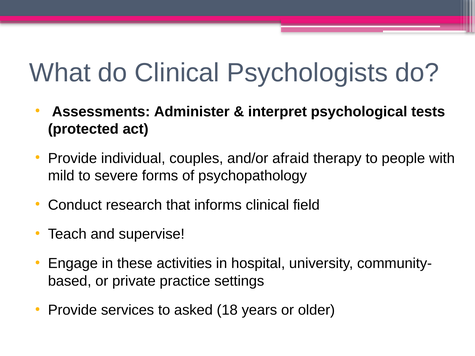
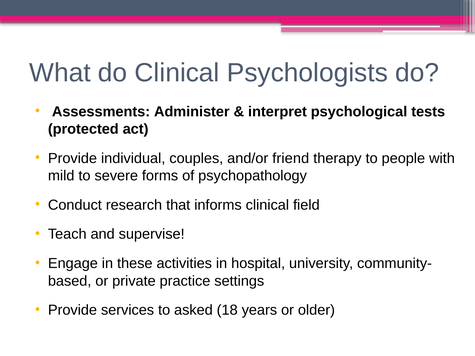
afraid: afraid -> friend
